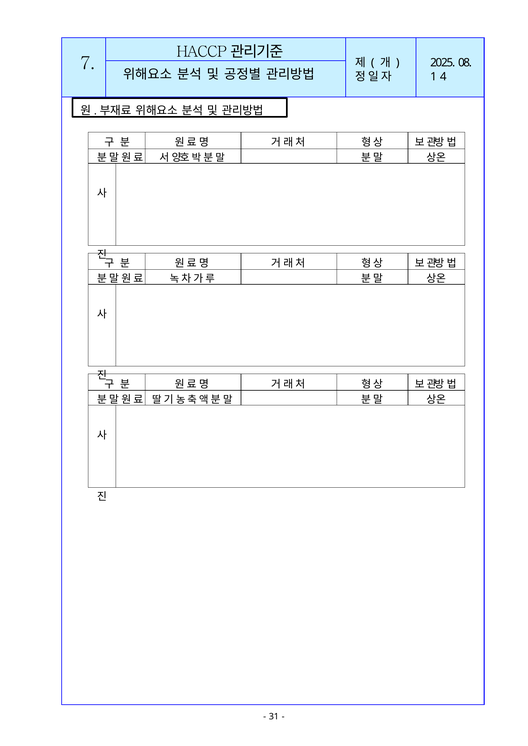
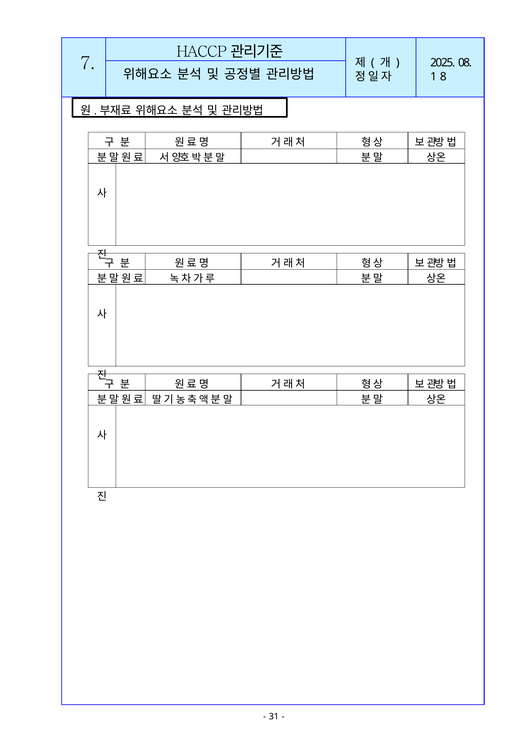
4: 4 -> 8
